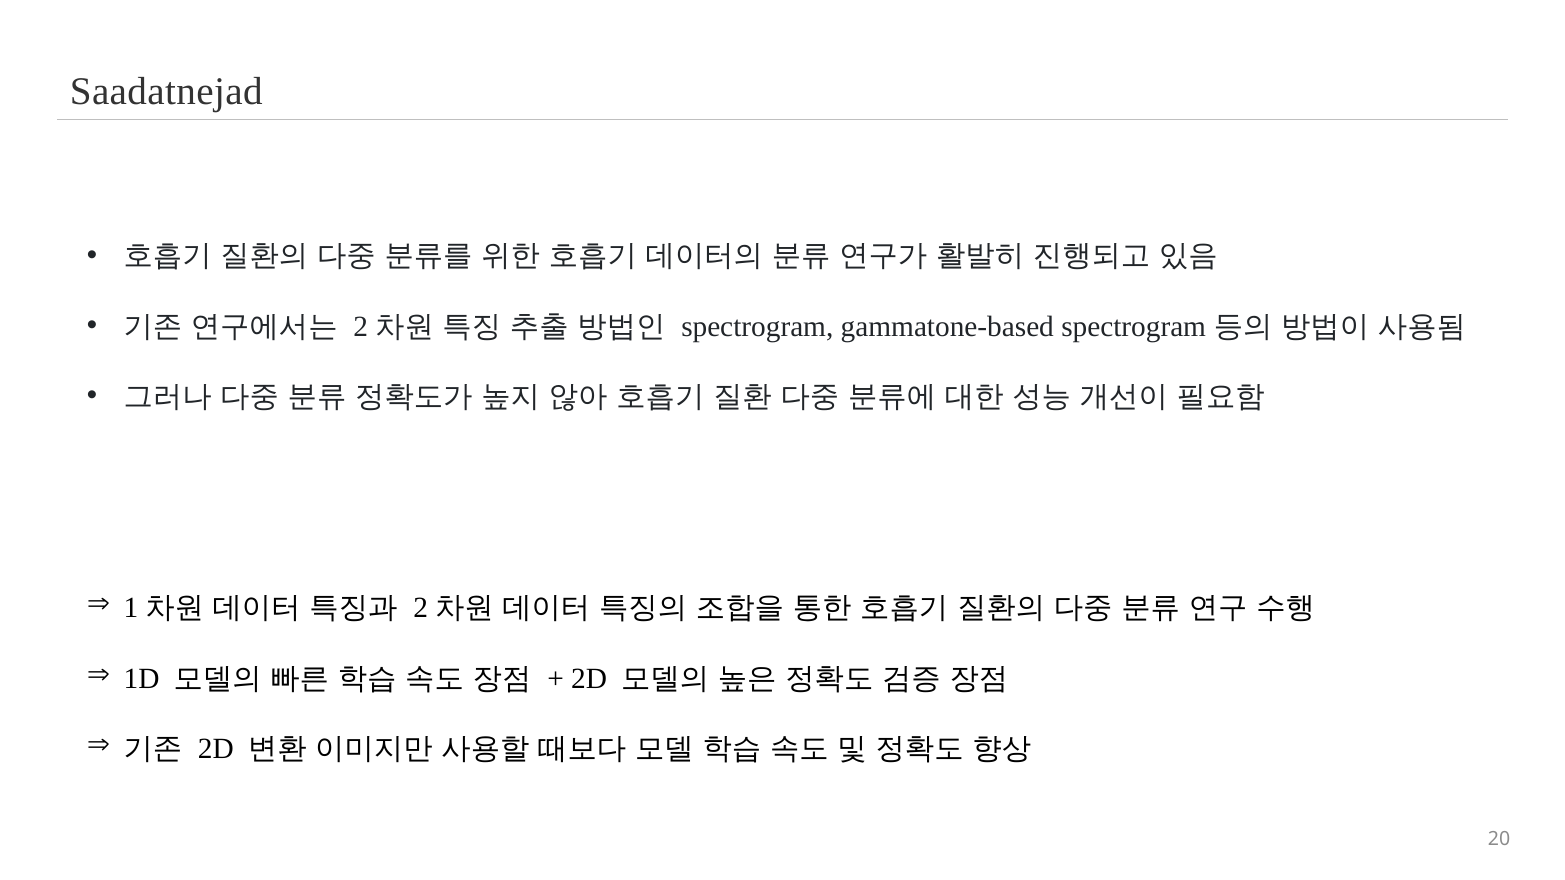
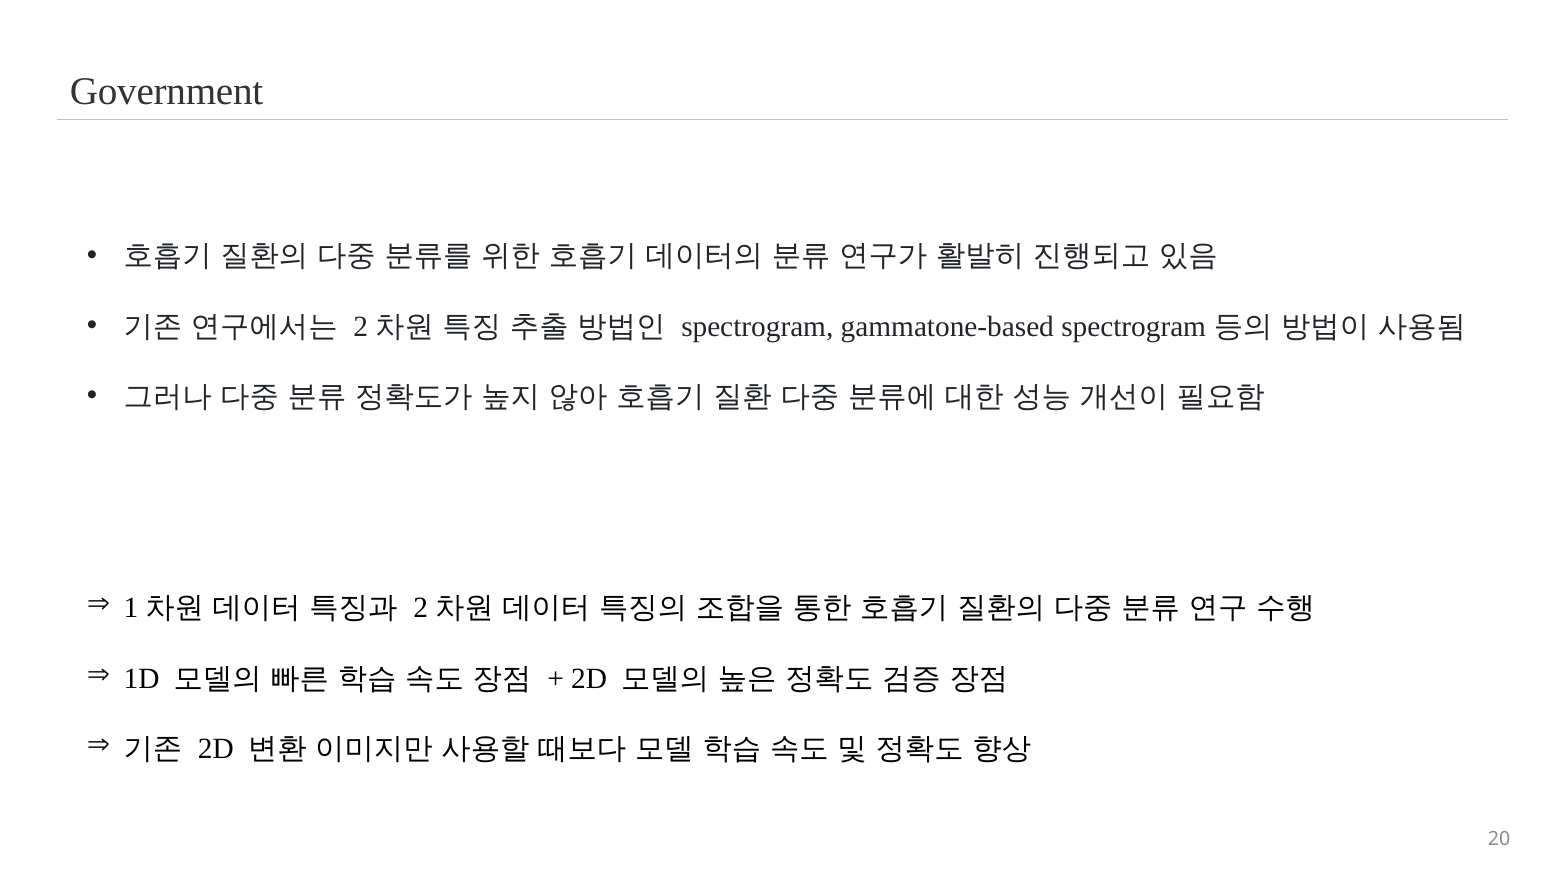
Saadatnejad: Saadatnejad -> Government
